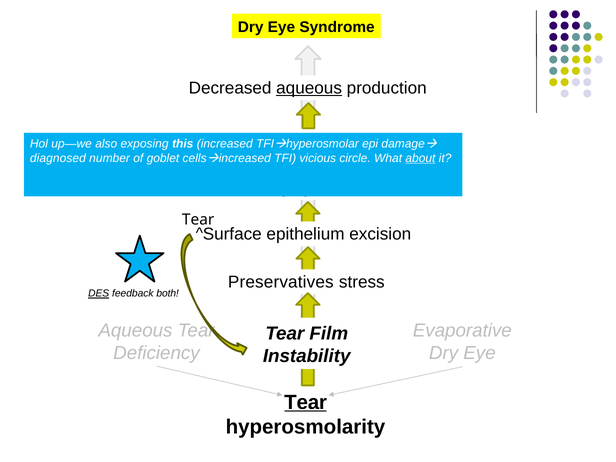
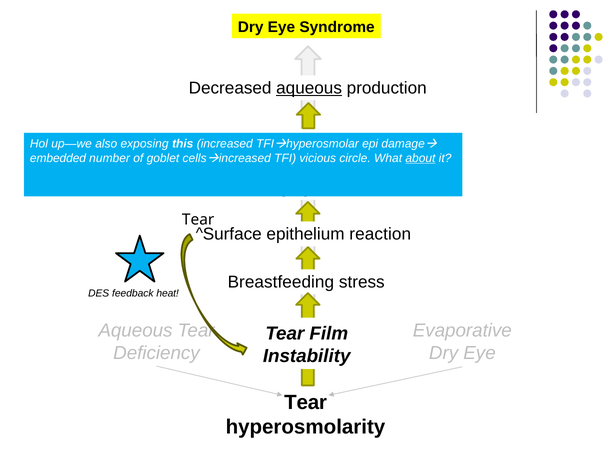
diagnosed: diagnosed -> embedded
excision: excision -> reaction
Preservatives: Preservatives -> Breastfeeding
DES underline: present -> none
both: both -> heat
Tear at (306, 402) underline: present -> none
